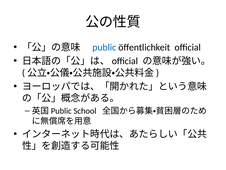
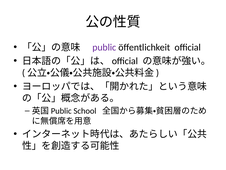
public colour: blue -> purple
